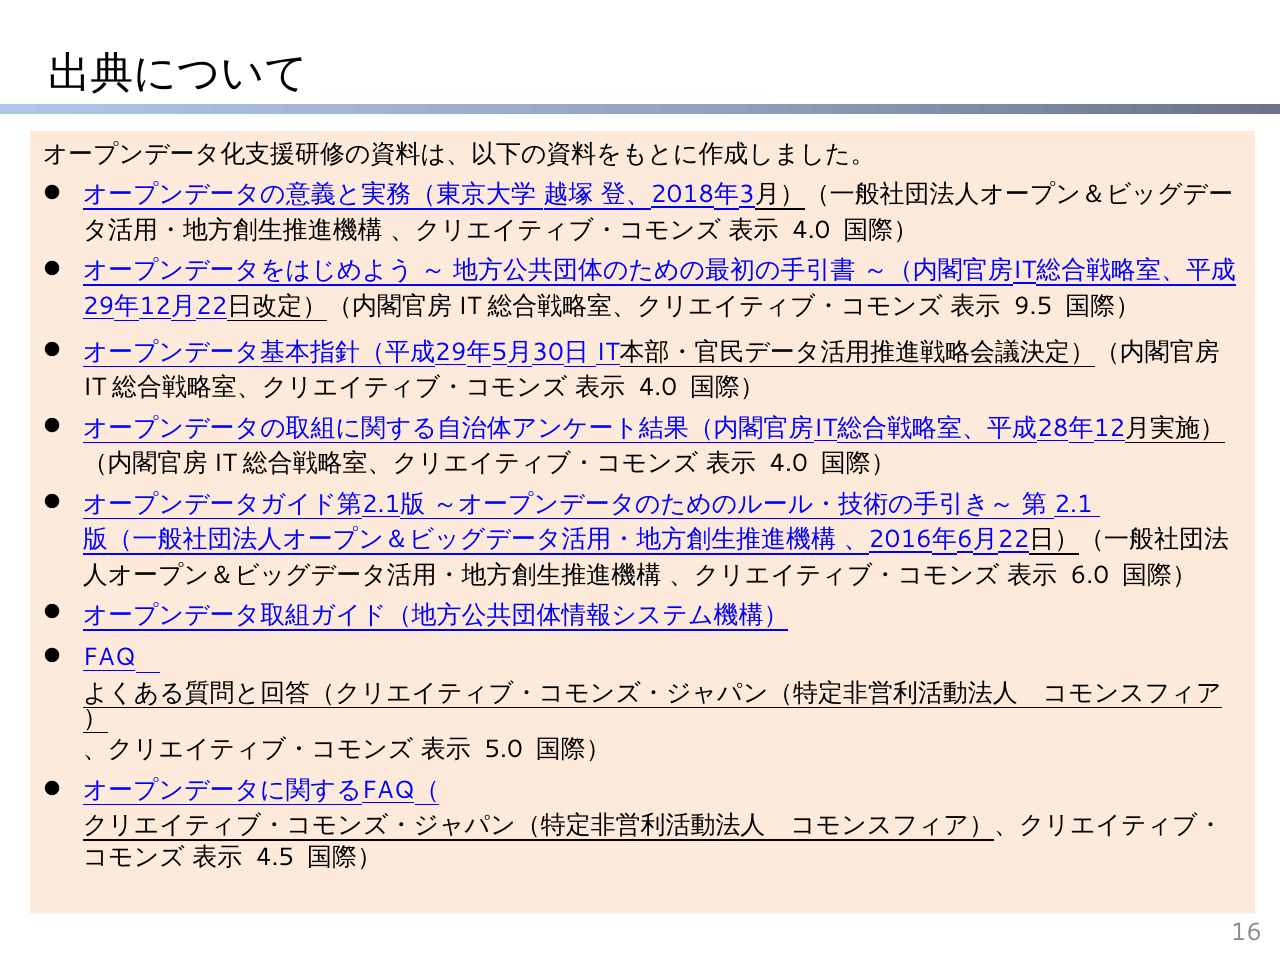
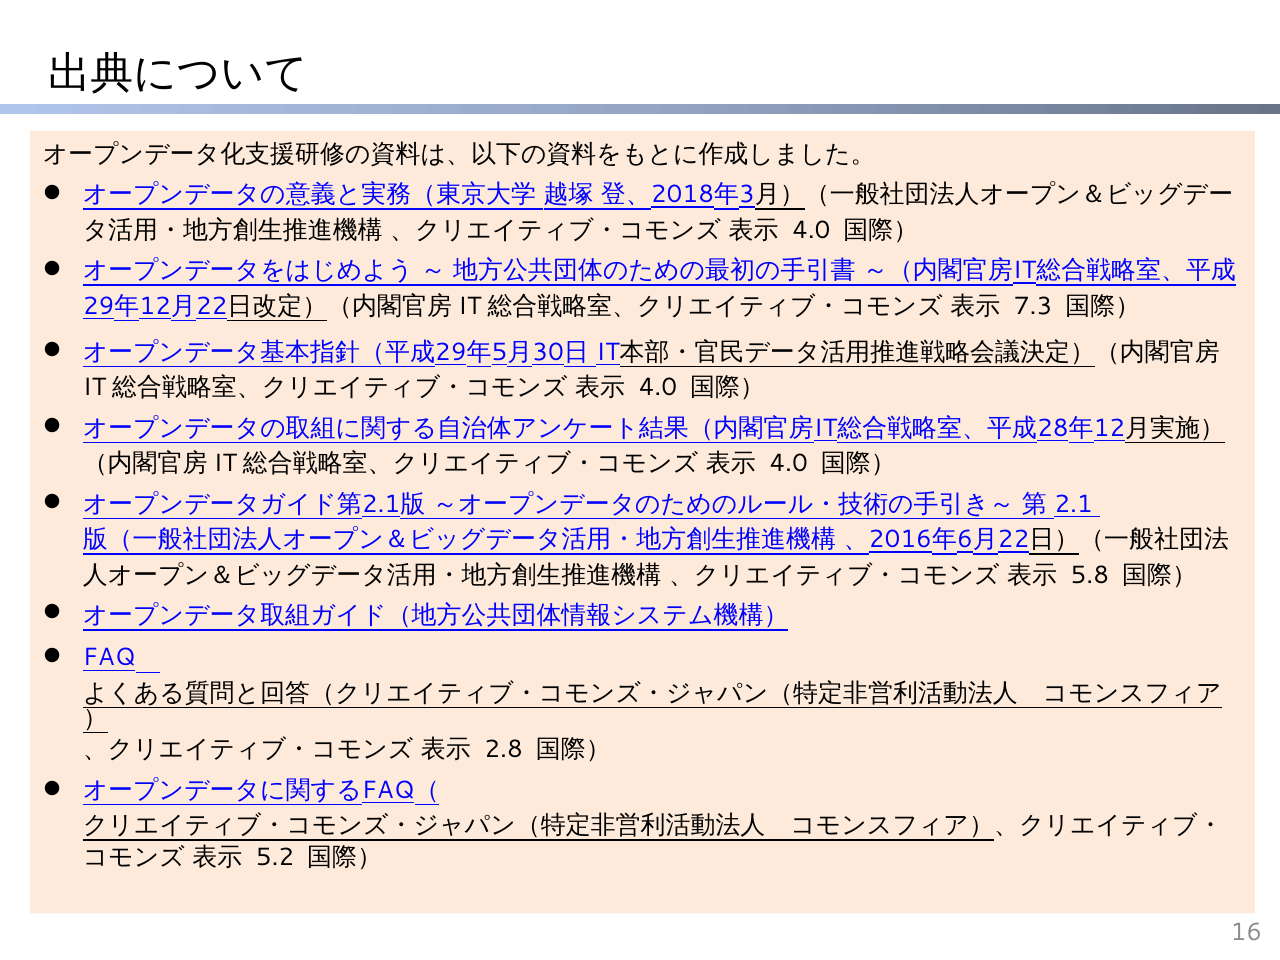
9.5: 9.5 -> 7.3
6.0: 6.0 -> 5.8
5.0: 5.0 -> 2.8
4.5: 4.5 -> 5.2
